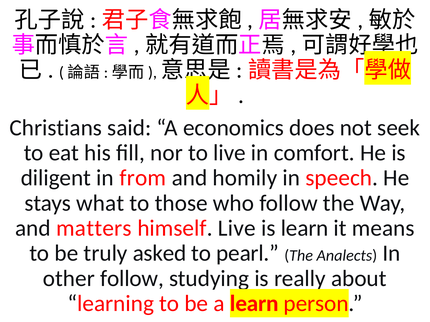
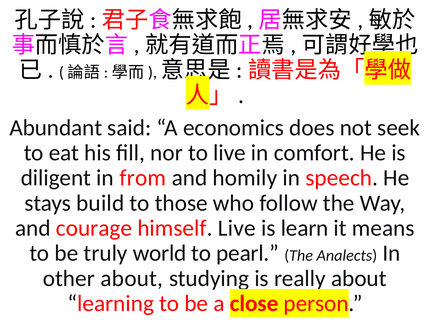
Christians: Christians -> Abundant
what: what -> build
matters: matters -> courage
asked: asked -> world
other follow: follow -> about
a learn: learn -> close
